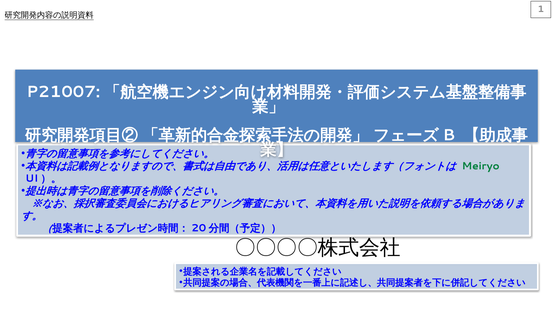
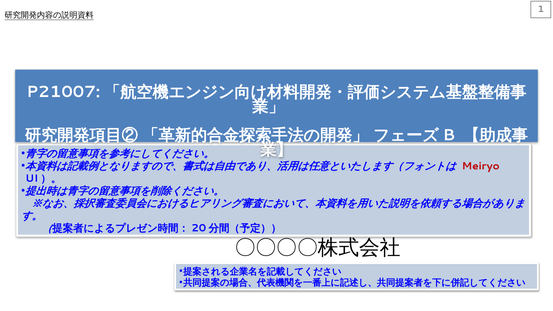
Meiryo colour: green -> red
